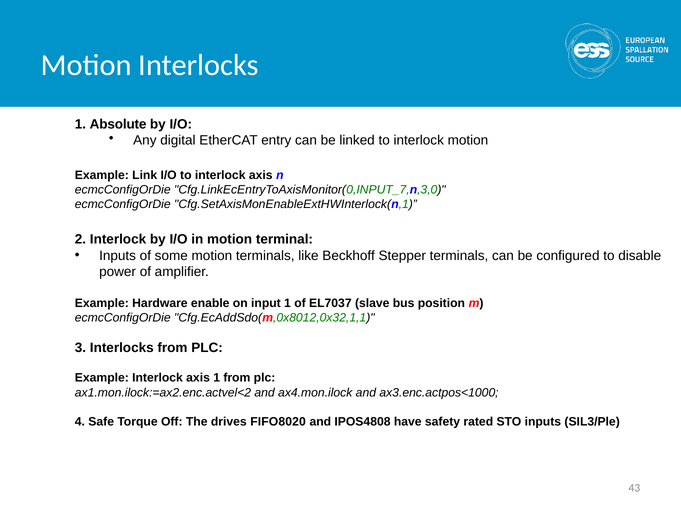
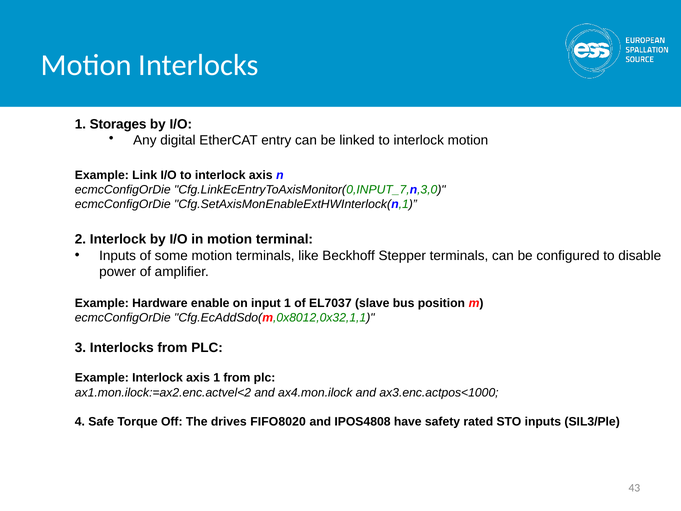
Absolute: Absolute -> Storages
